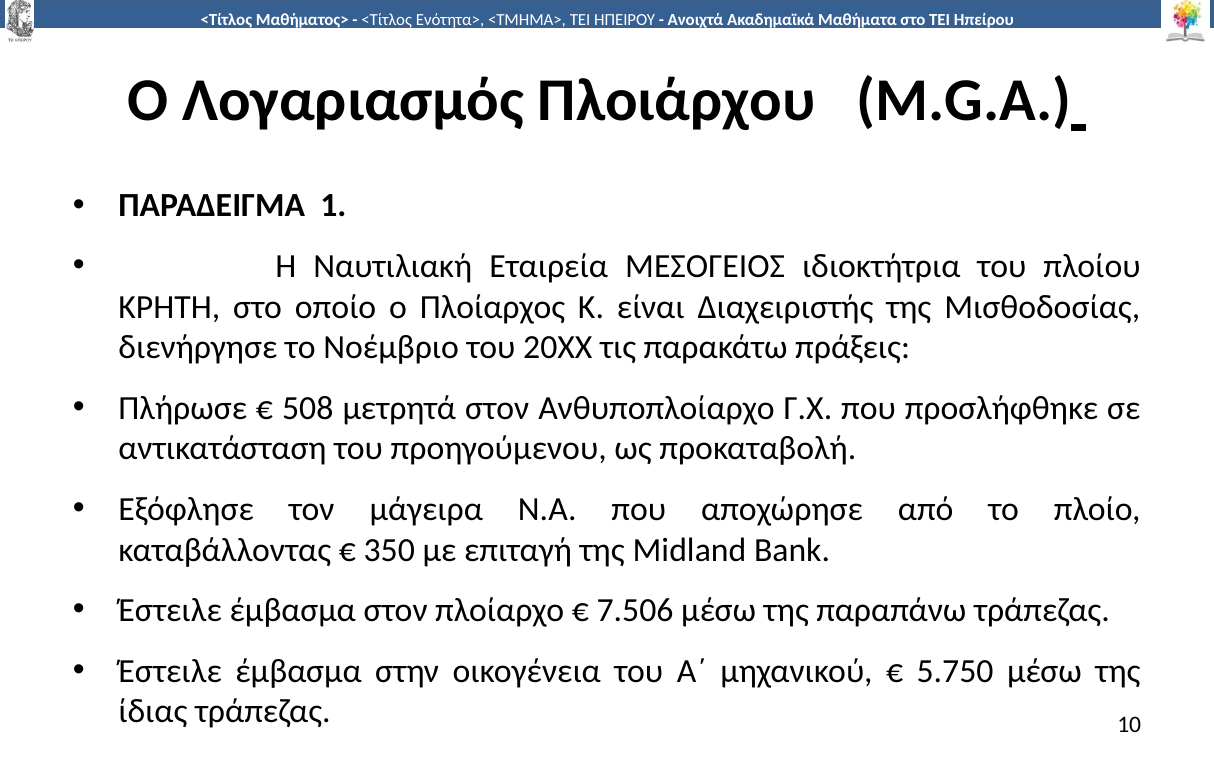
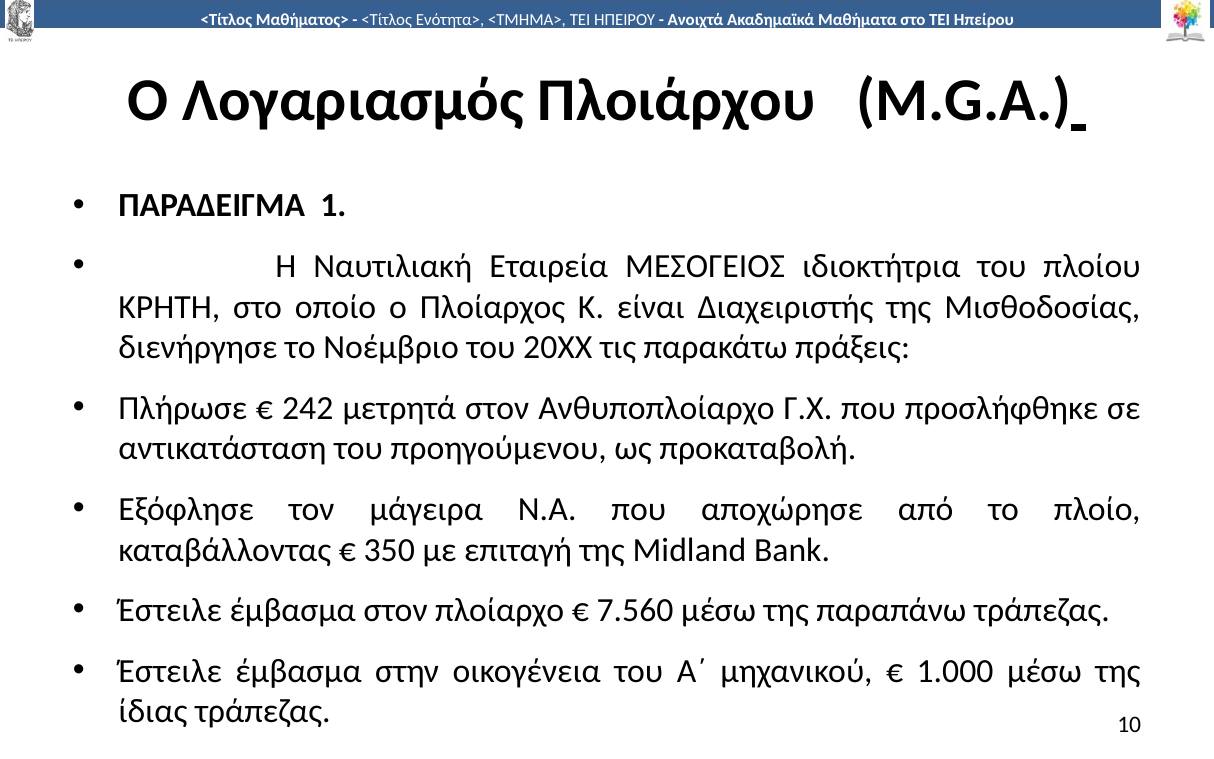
508: 508 -> 242
7.506: 7.506 -> 7.560
5.750: 5.750 -> 1.000
